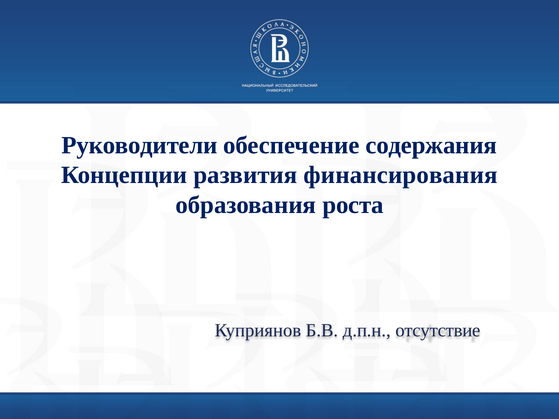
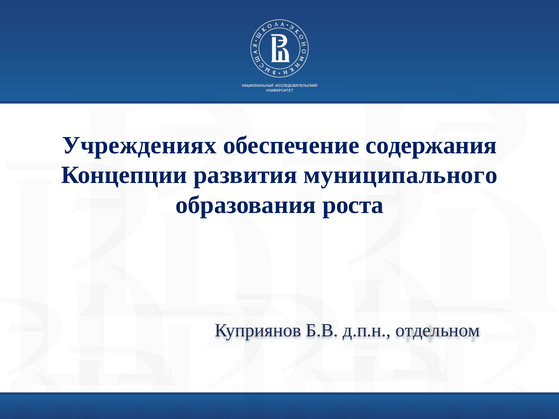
Руководители: Руководители -> Учреждениях
финансирования: финансирования -> муниципального
отсутствие: отсутствие -> отдельном
